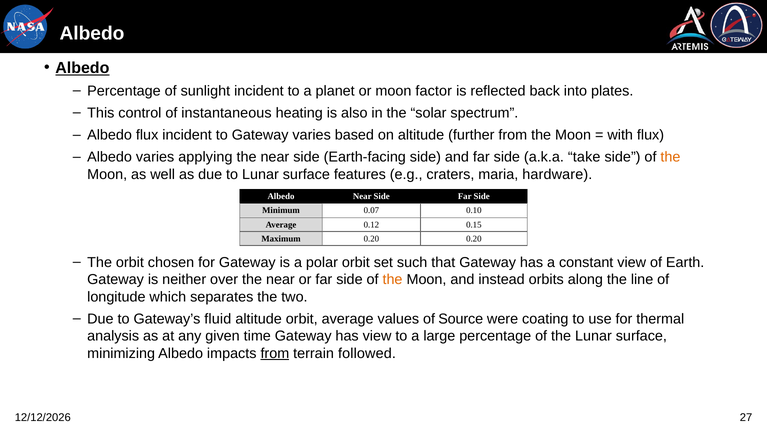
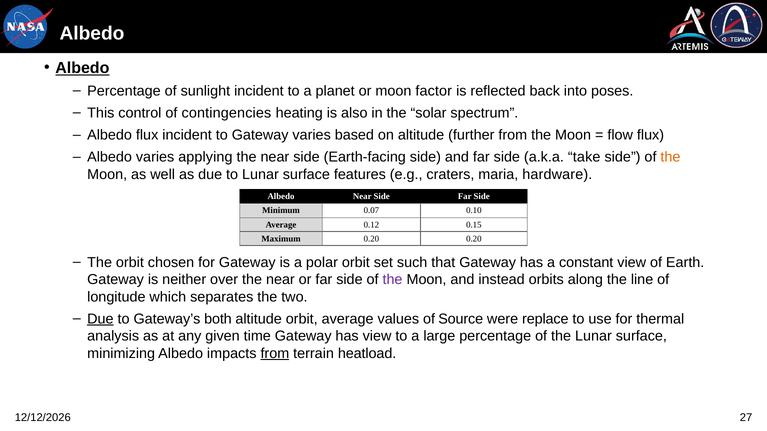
plates: plates -> poses
instantaneous: instantaneous -> contingencies
with: with -> flow
the at (393, 280) colour: orange -> purple
Due at (100, 319) underline: none -> present
fluid: fluid -> both
coating: coating -> replace
followed: followed -> heatload
